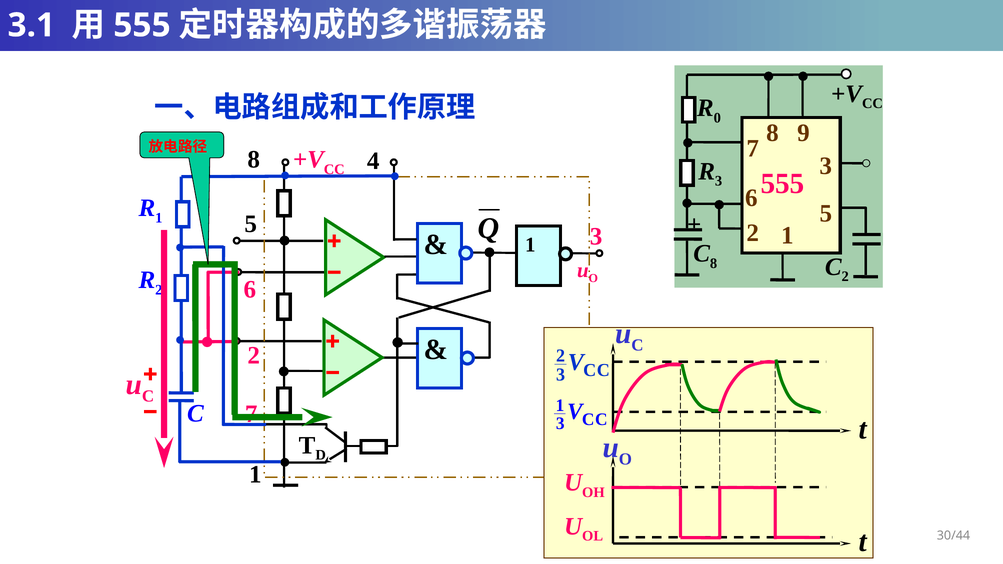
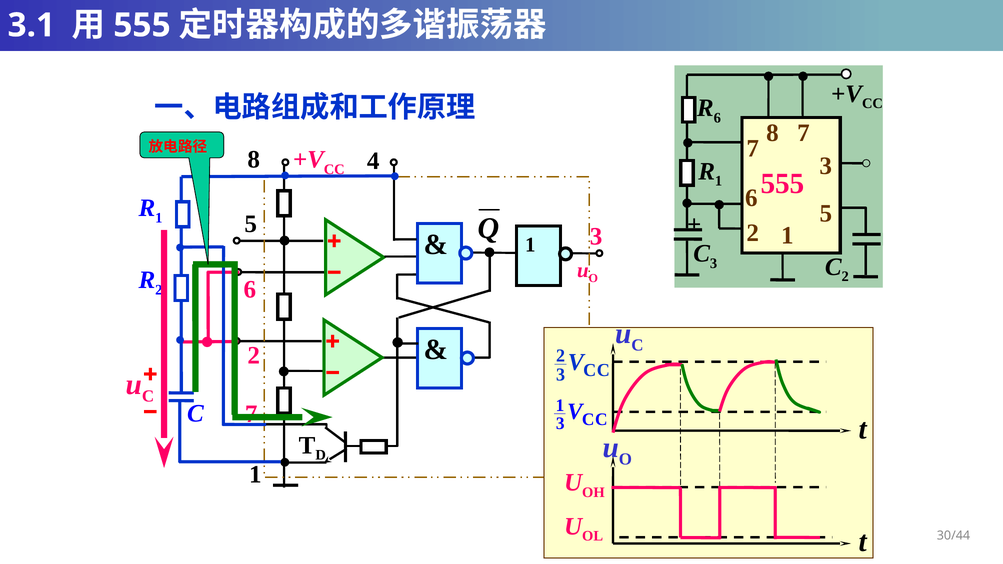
0 at (717, 118): 0 -> 6
8 9: 9 -> 7
3 at (719, 181): 3 -> 1
C 8: 8 -> 3
